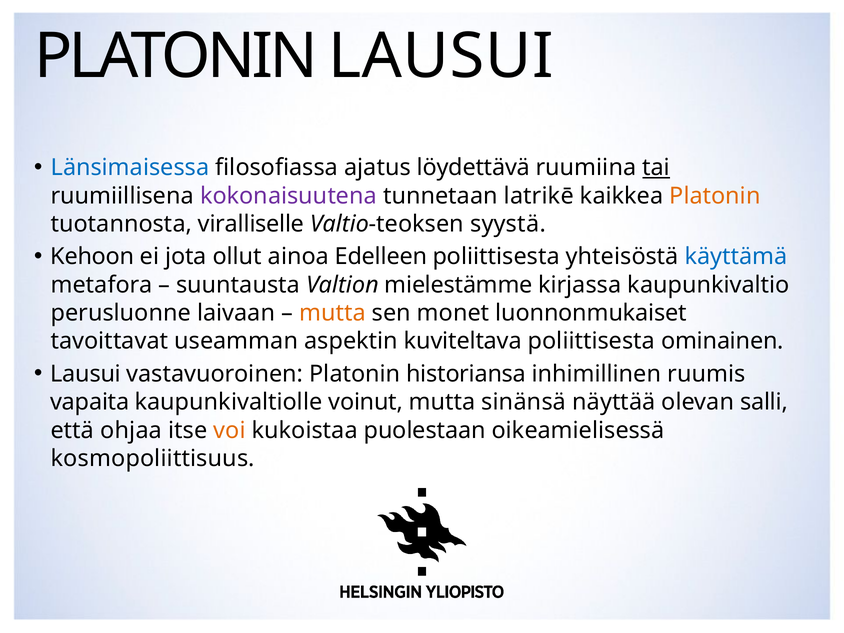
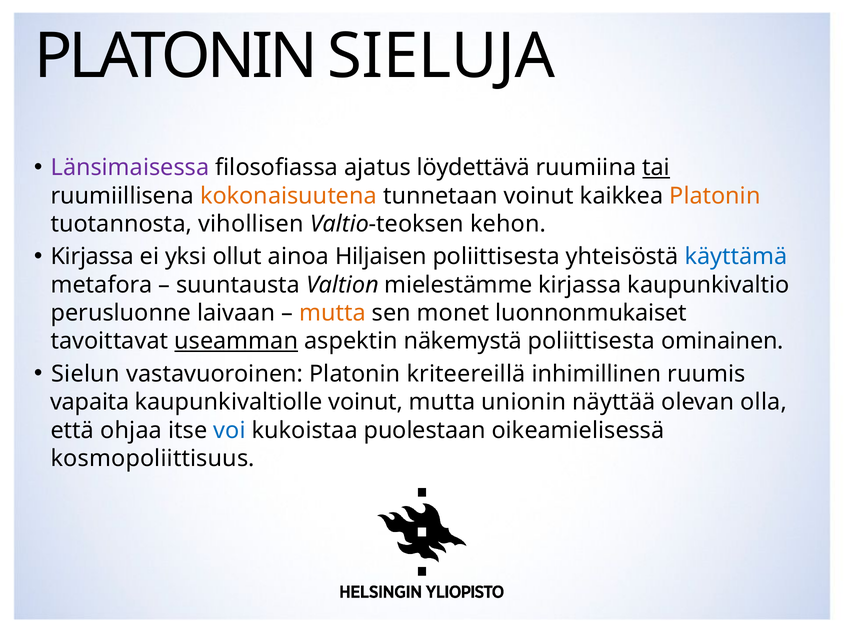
PLATONIN LAUSUI: LAUSUI -> SIELUJA
Länsimaisessa colour: blue -> purple
kokonaisuutena colour: purple -> orange
tunnetaan latrikē: latrikē -> voinut
viralliselle: viralliselle -> vihollisen
syystä: syystä -> kehon
Kehoon at (92, 257): Kehoon -> Kirjassa
jota: jota -> yksi
Edelleen: Edelleen -> Hiljaisen
useamman underline: none -> present
kuviteltava: kuviteltava -> näkemystä
Lausui at (86, 374): Lausui -> Sielun
historiansa: historiansa -> kriteereillä
sinänsä: sinänsä -> unionin
salli: salli -> olla
voi colour: orange -> blue
